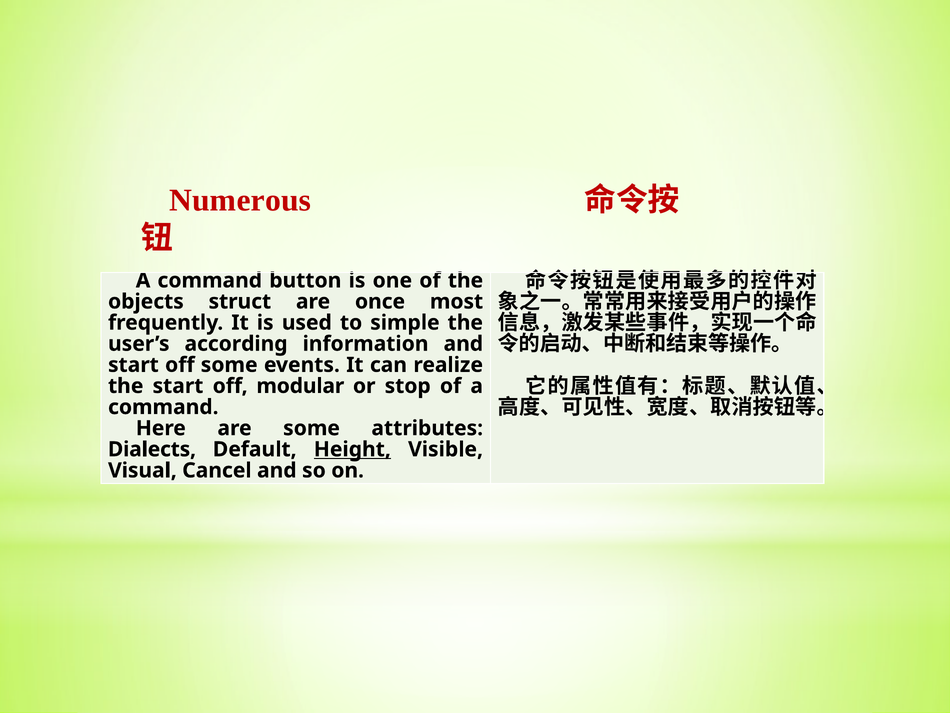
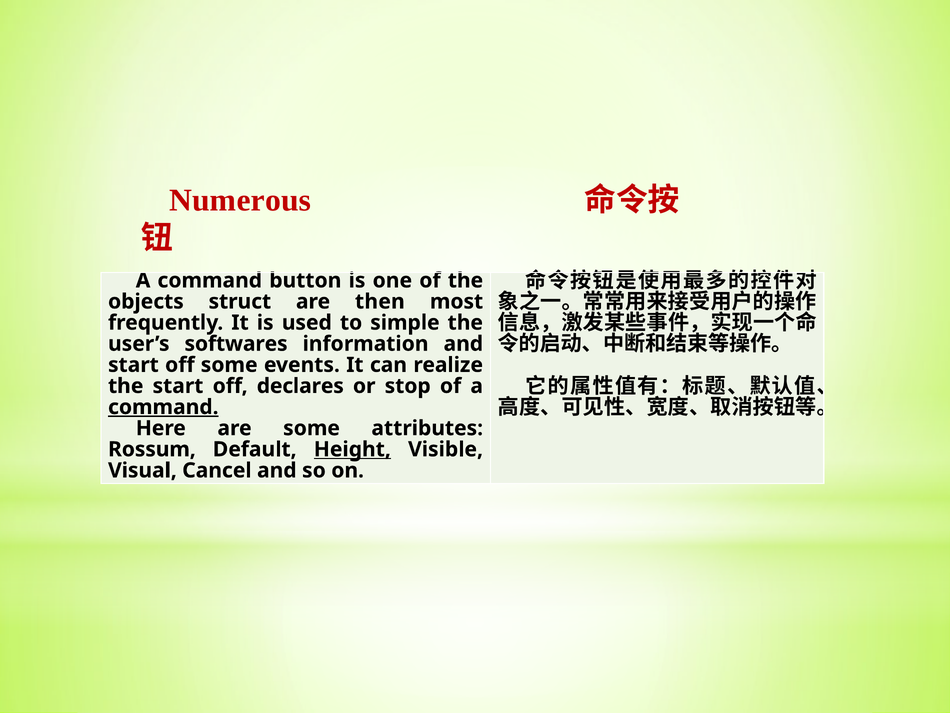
once: once -> then
according: according -> softwares
modular: modular -> declares
command at (163, 407) underline: none -> present
Dialects: Dialects -> Rossum
